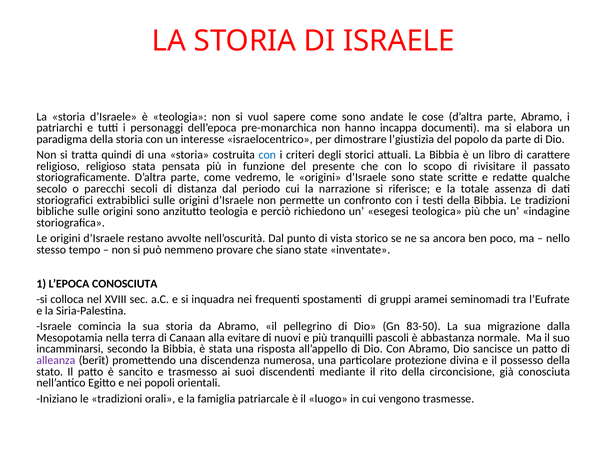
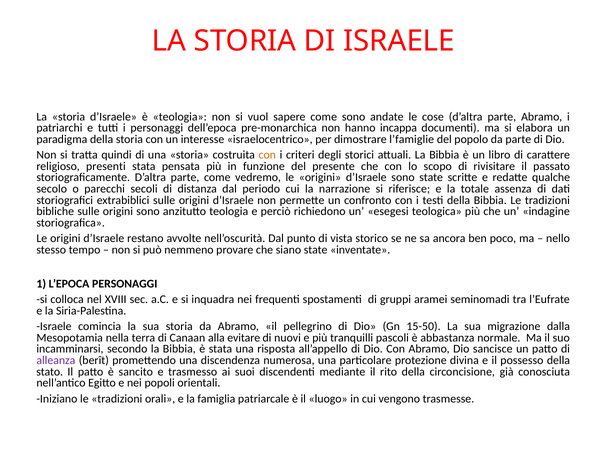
l’giustizia: l’giustizia -> l’famiglie
con at (267, 155) colour: blue -> orange
religioso religioso: religioso -> presenti
L’EPOCA CONOSCIUTA: CONOSCIUTA -> PERSONAGGI
83-50: 83-50 -> 15-50
